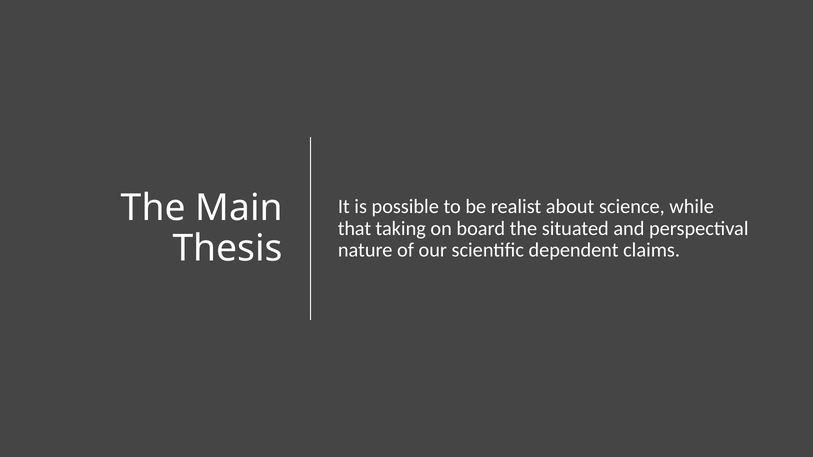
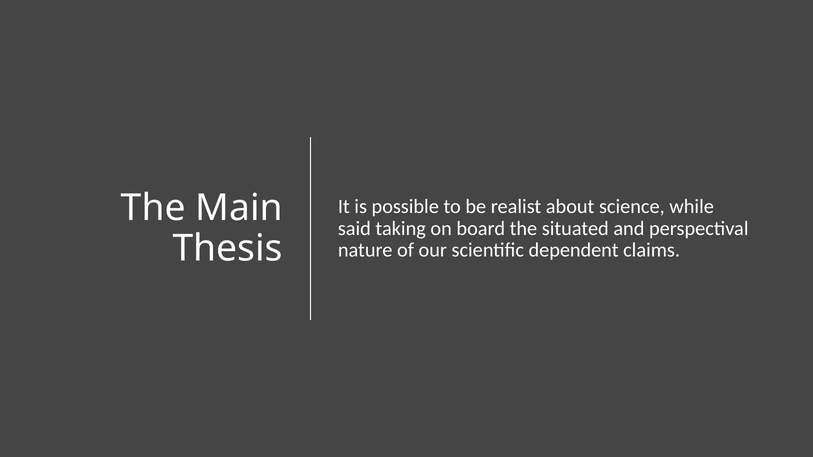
that: that -> said
